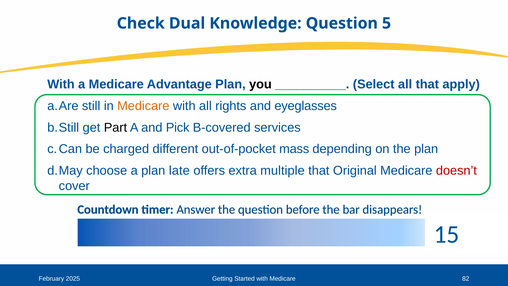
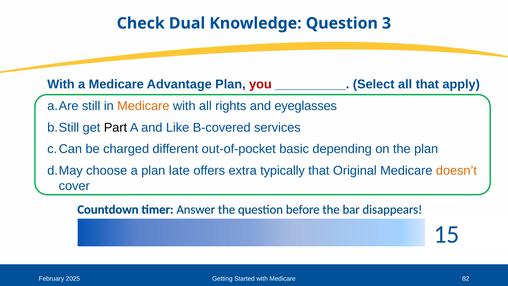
5: 5 -> 3
you colour: black -> red
Pick: Pick -> Like
mass: mass -> basic
multiple: multiple -> typically
doesn’t colour: red -> orange
